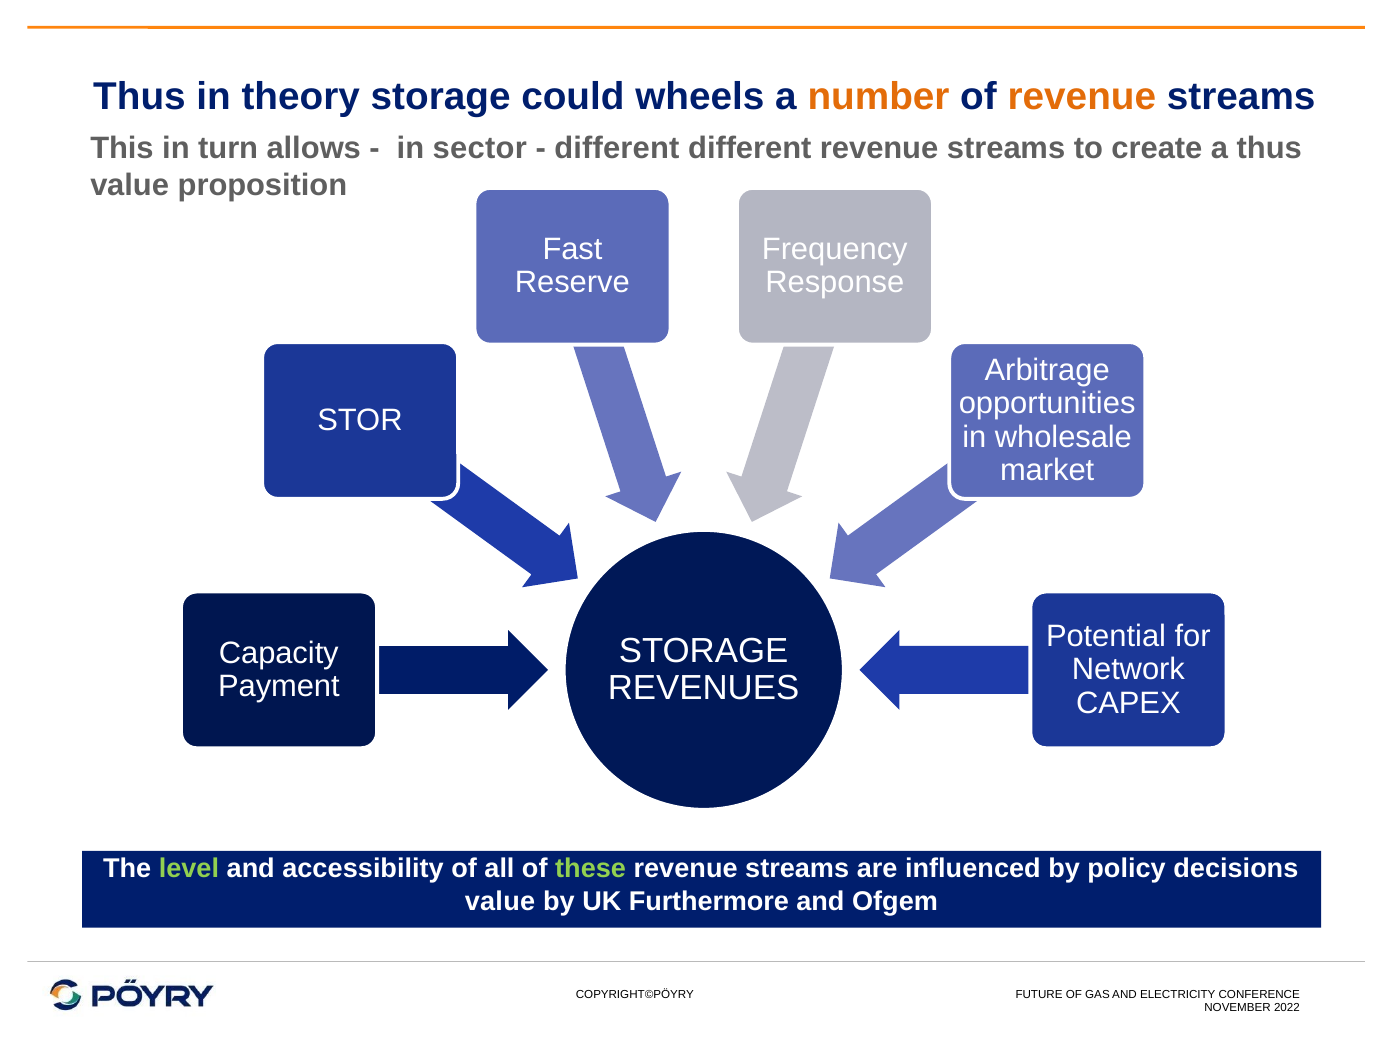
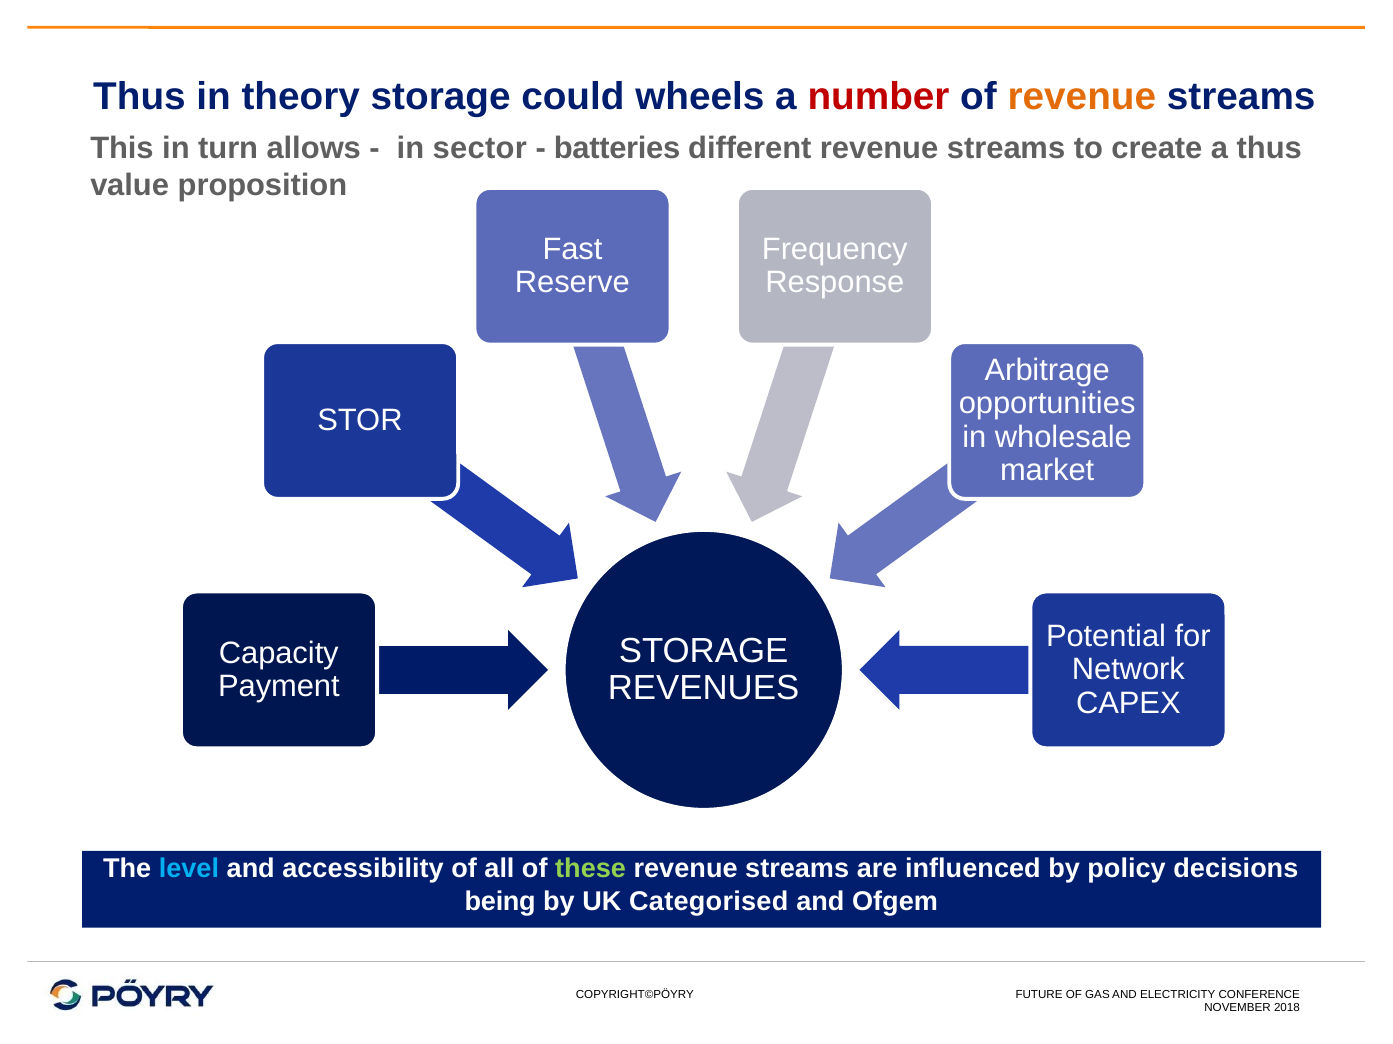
number colour: orange -> red
different at (617, 148): different -> batteries
level colour: light green -> light blue
value at (500, 902): value -> being
Furthermore: Furthermore -> Categorised
2022: 2022 -> 2018
